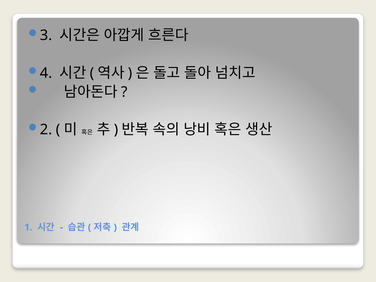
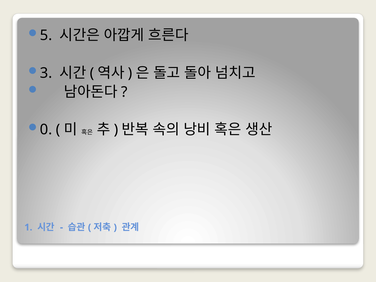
3: 3 -> 5
4: 4 -> 3
2: 2 -> 0
